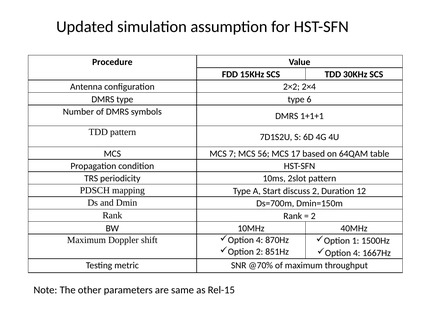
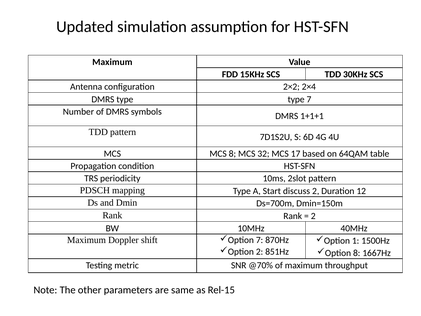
Procedure at (112, 62): Procedure -> Maximum
type 6: 6 -> 7
MCS 7: 7 -> 8
56: 56 -> 32
4 at (260, 240): 4 -> 7
4 at (357, 253): 4 -> 8
